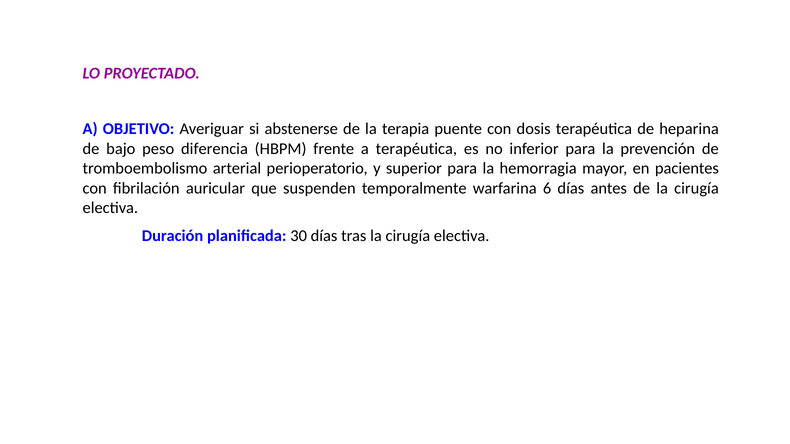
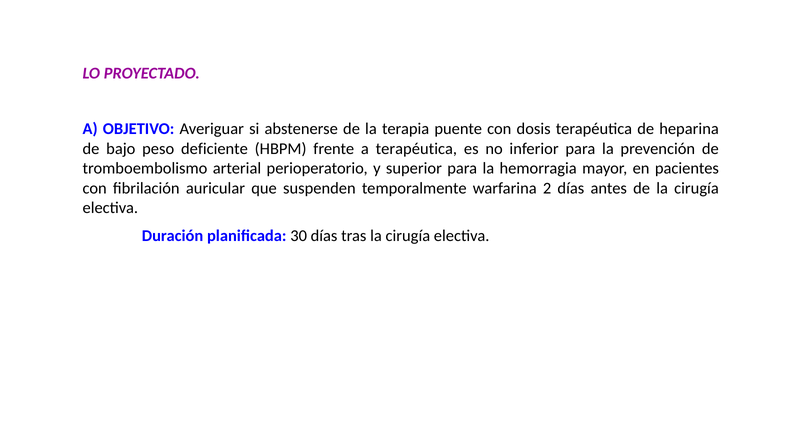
diferencia: diferencia -> deficiente
6: 6 -> 2
